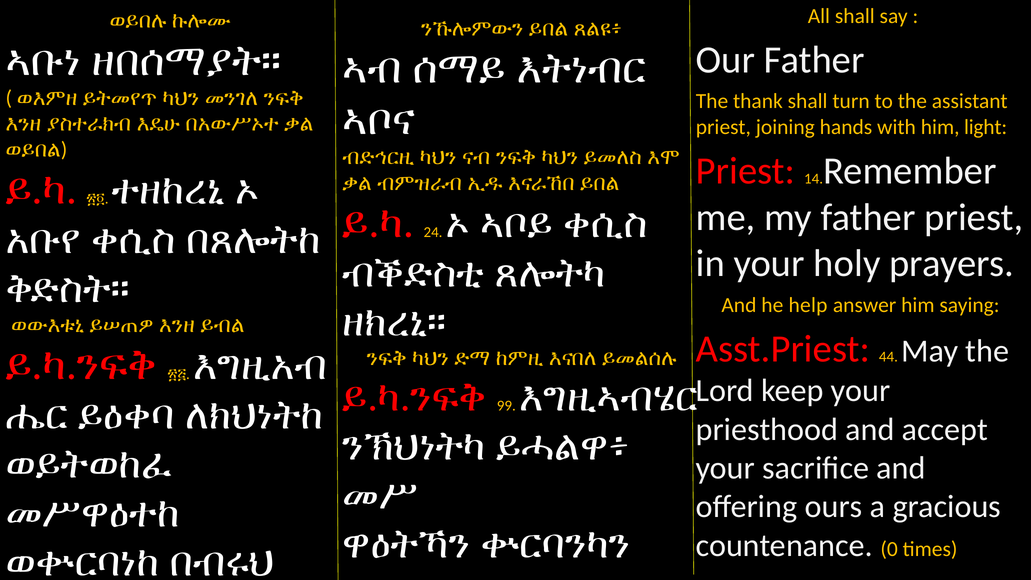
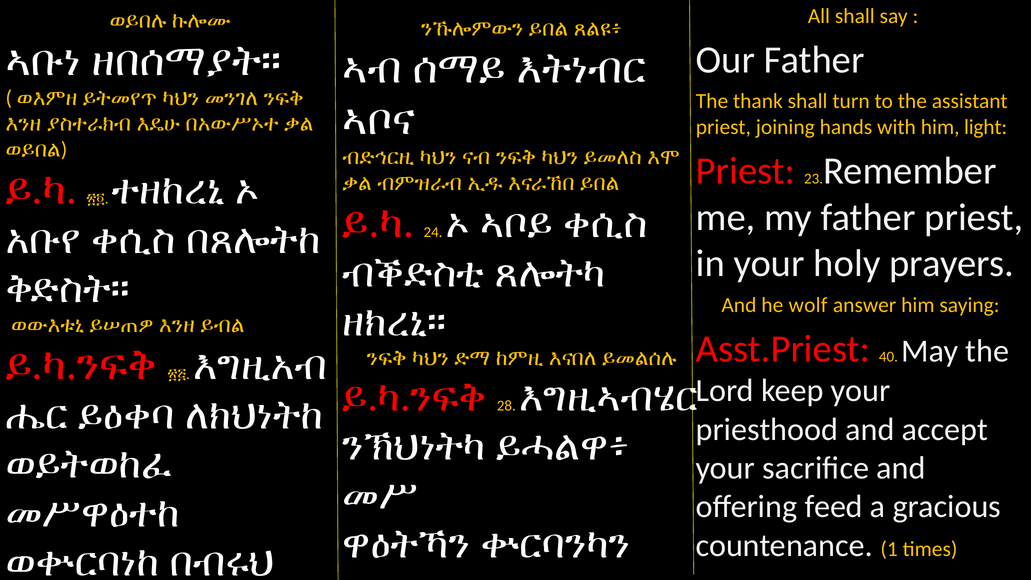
14: 14 -> 23
help: help -> wolf
44: 44 -> 40
99: 99 -> 28
ours: ours -> feed
0: 0 -> 1
